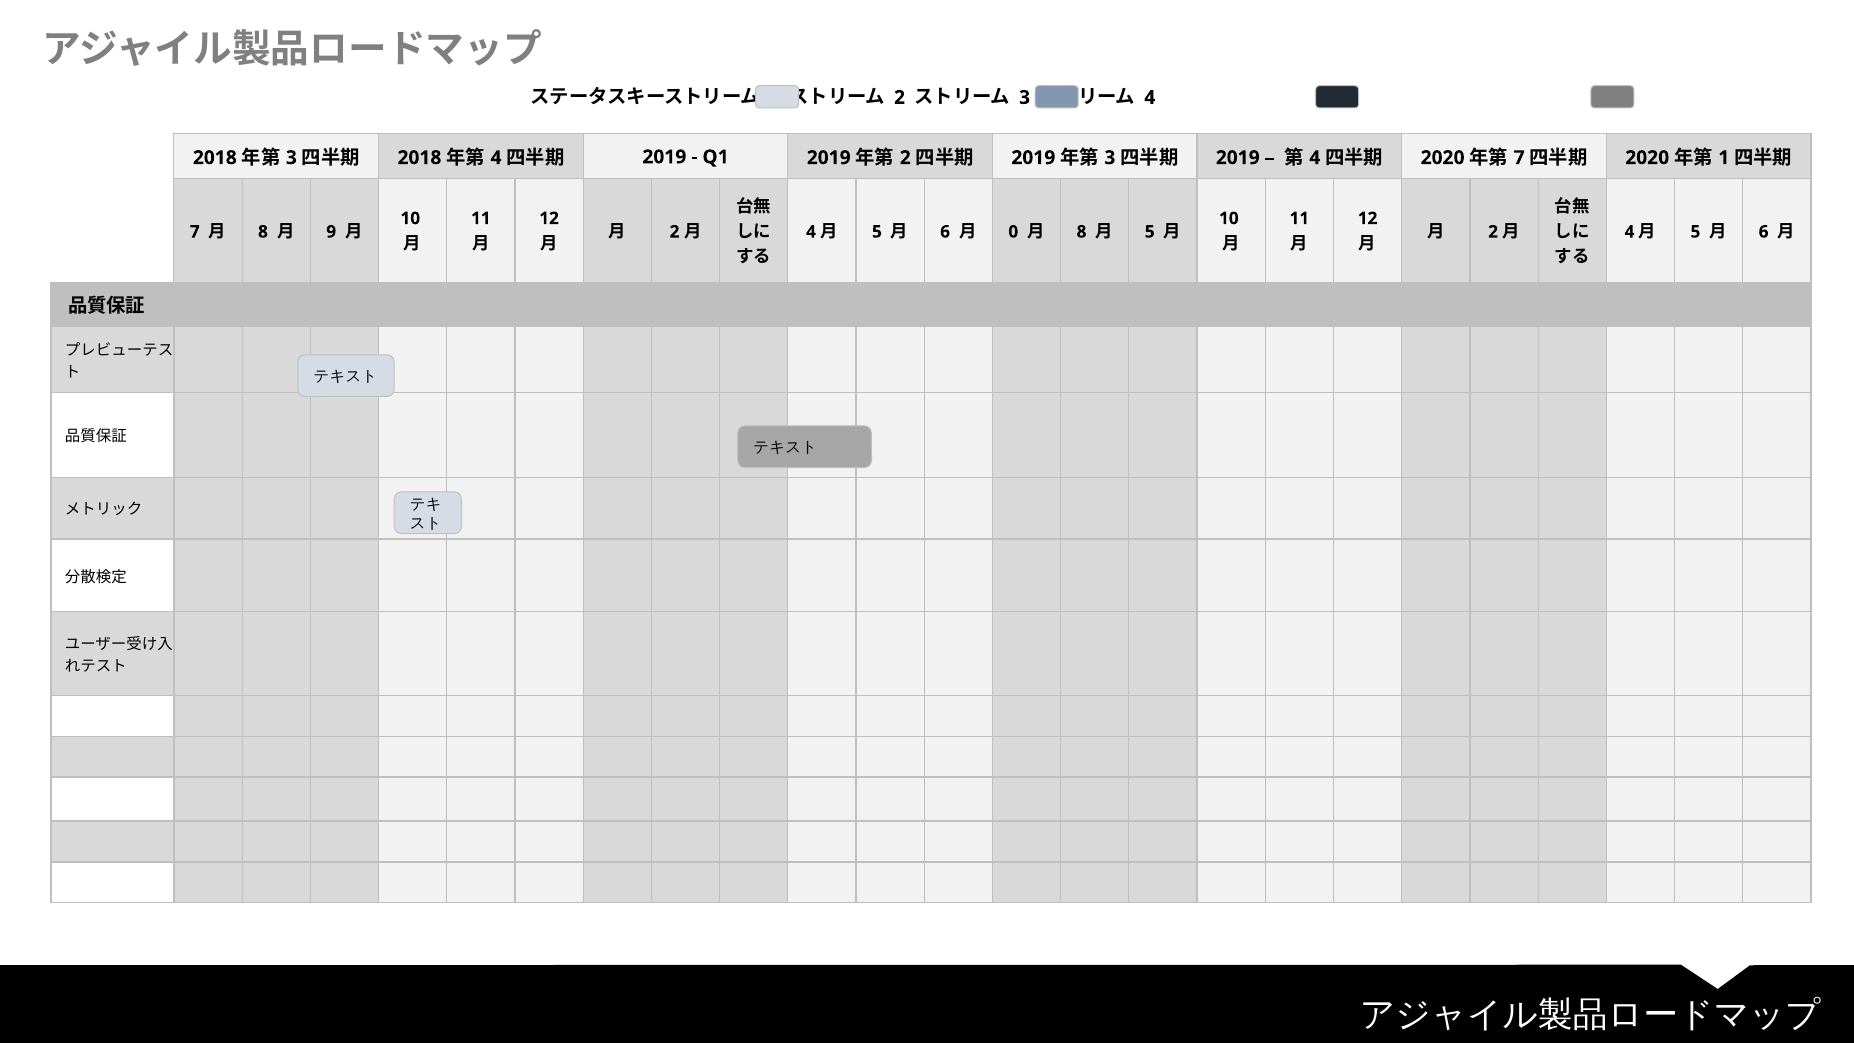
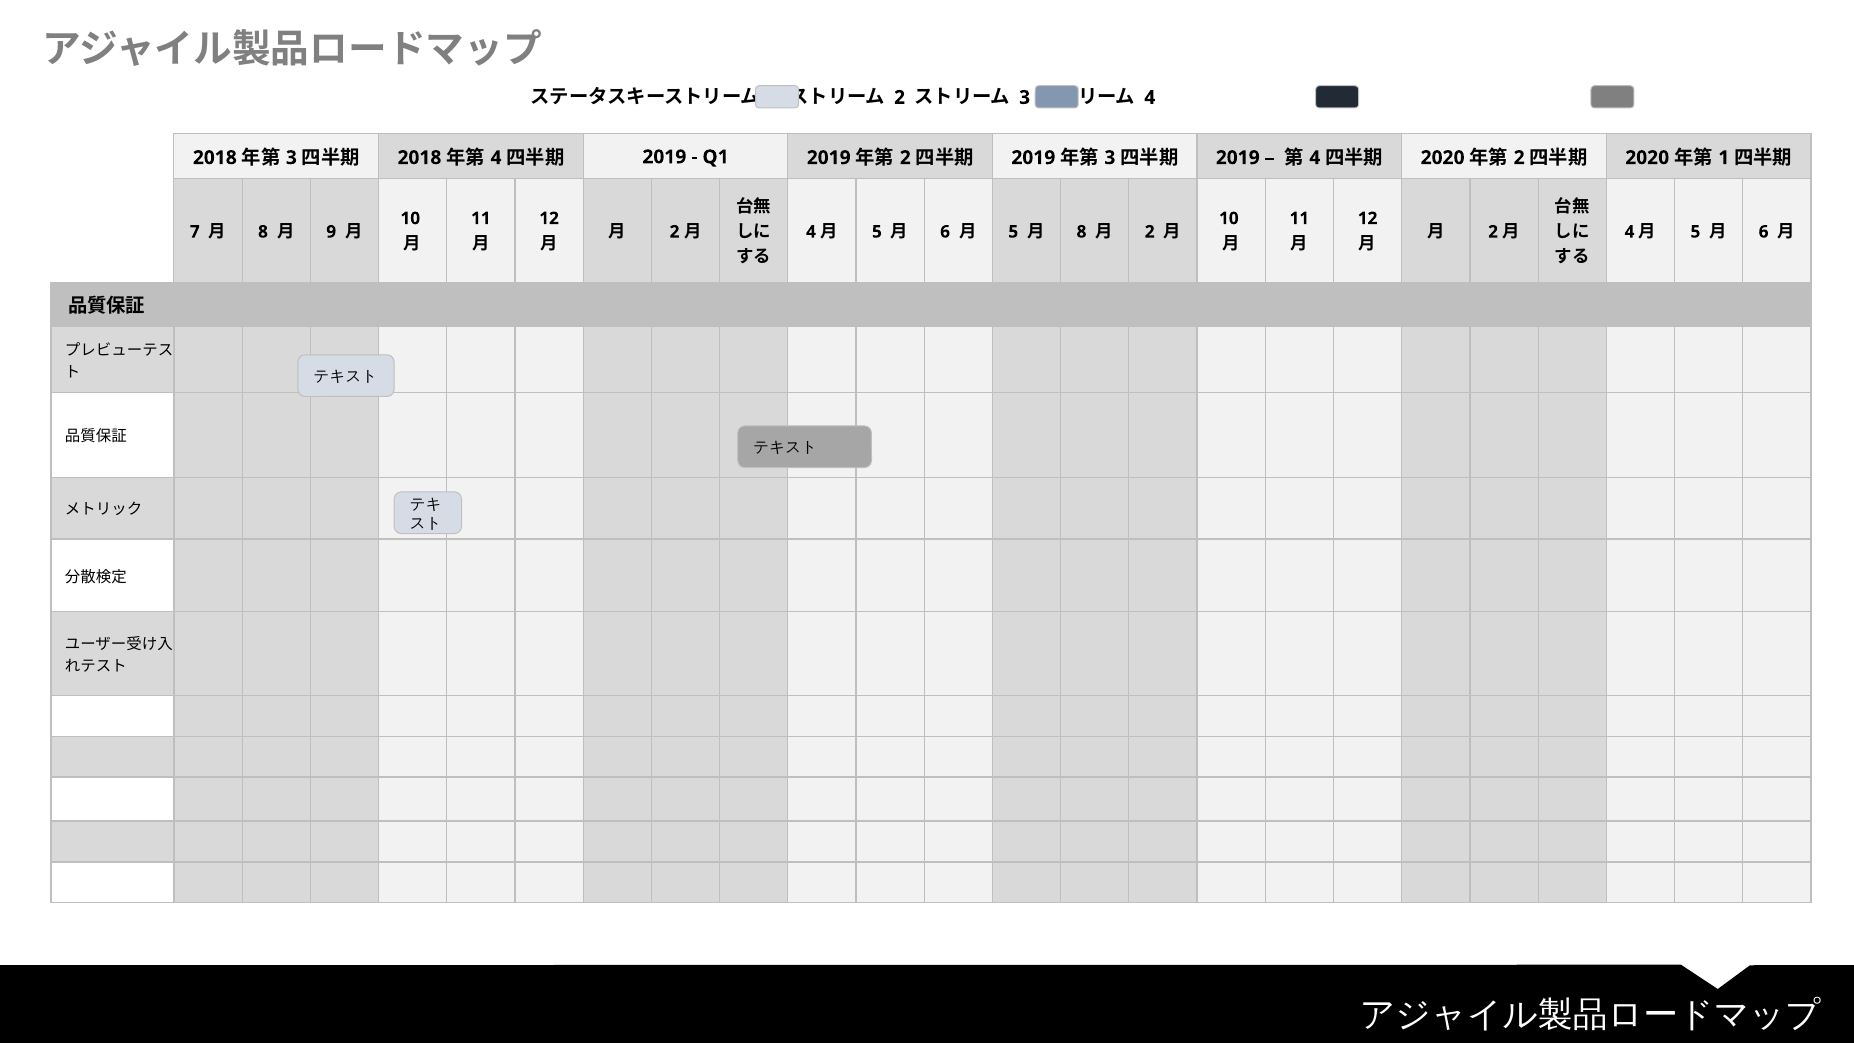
7 at (1519, 158): 7 -> 2
0 at (1013, 232): 0 -> 5
5 at (1150, 232): 5 -> 2
